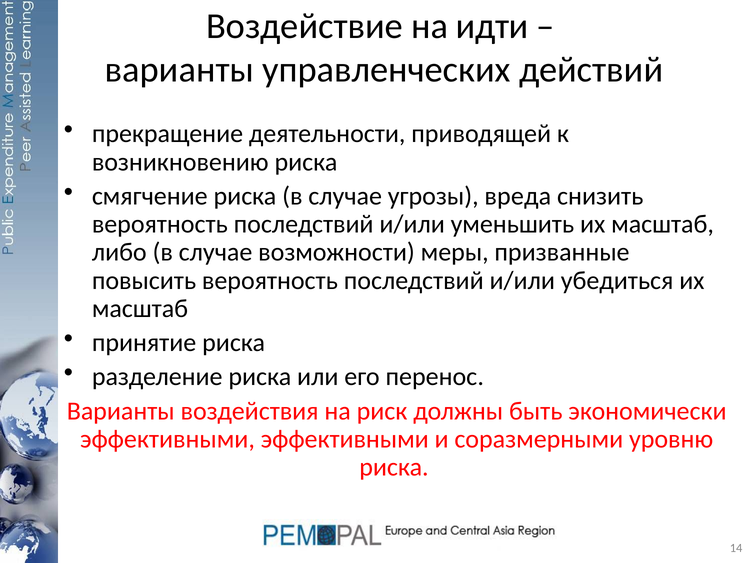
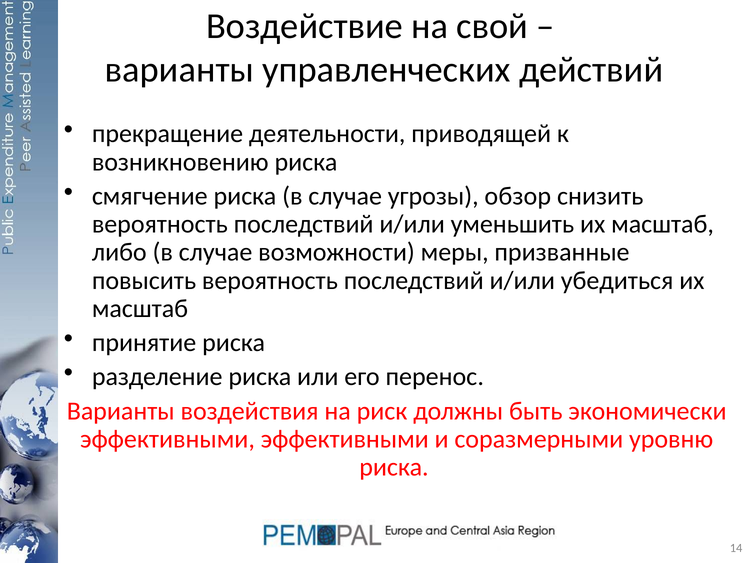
идти: идти -> свой
вреда: вреда -> обзор
